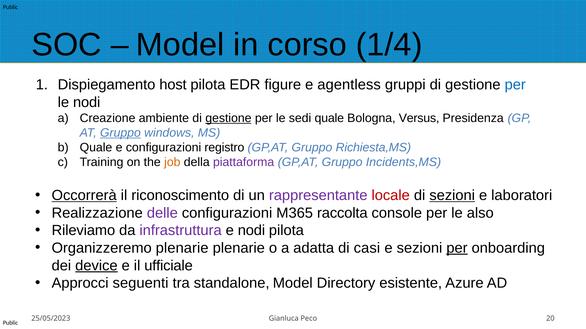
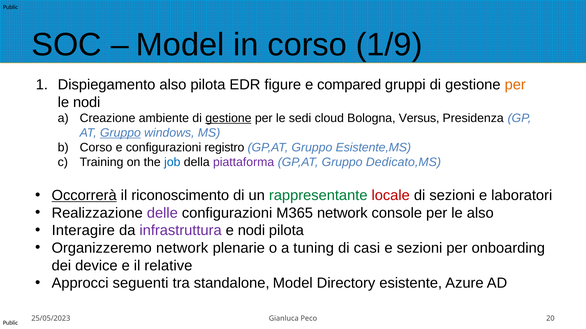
1/4: 1/4 -> 1/9
Dispiegamento host: host -> also
agentless: agentless -> compared
per at (515, 85) colour: blue -> orange
sedi quale: quale -> cloud
Quale at (96, 148): Quale -> Corso
Richiesta,MS: Richiesta,MS -> Esistente,MS
job colour: orange -> blue
Incidents,MS: Incidents,MS -> Dedicato,MS
rappresentante colour: purple -> green
sezioni at (452, 196) underline: present -> none
M365 raccolta: raccolta -> network
Rileviamo: Rileviamo -> Interagire
Organizzeremo plenarie: plenarie -> network
adatta: adatta -> tuning
per at (457, 248) underline: present -> none
device underline: present -> none
ufficiale: ufficiale -> relative
